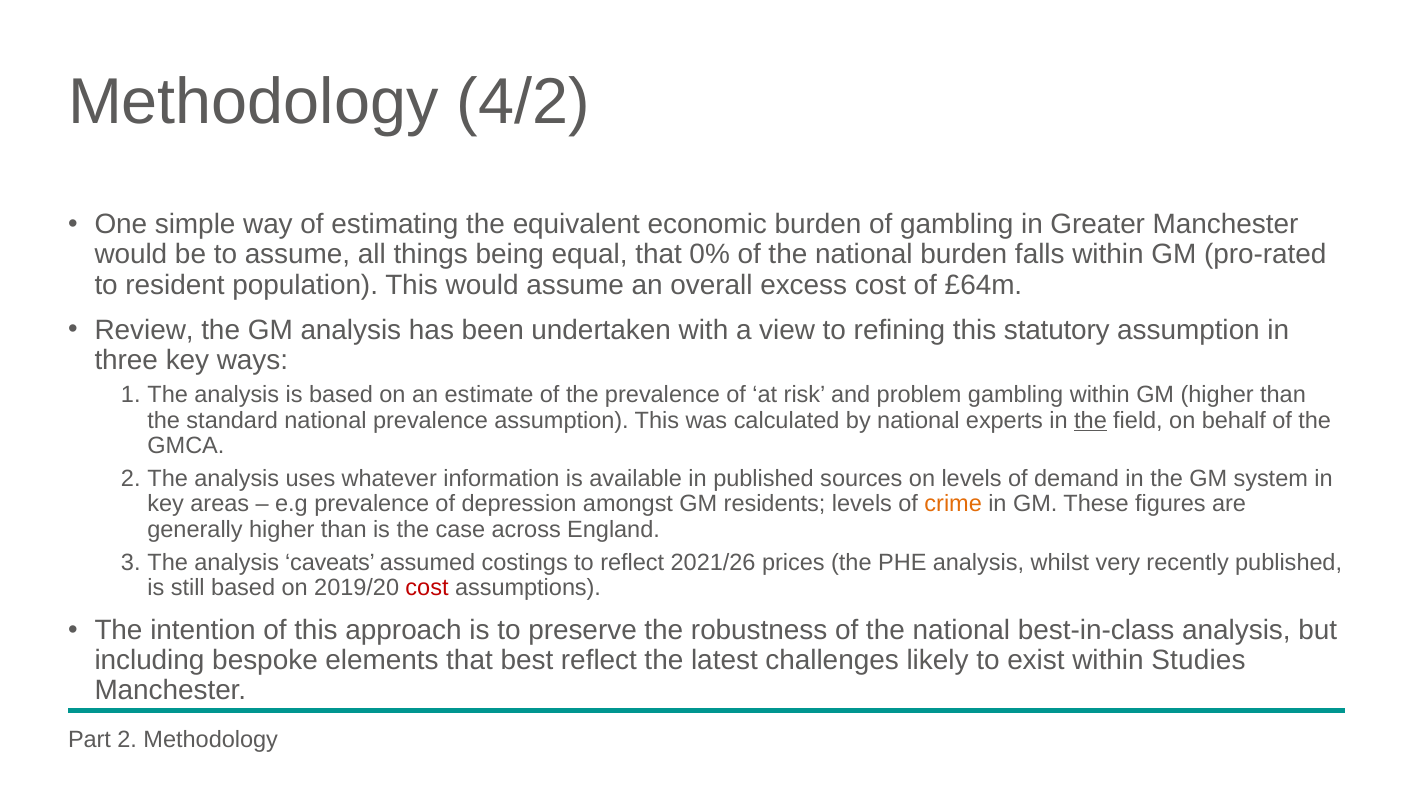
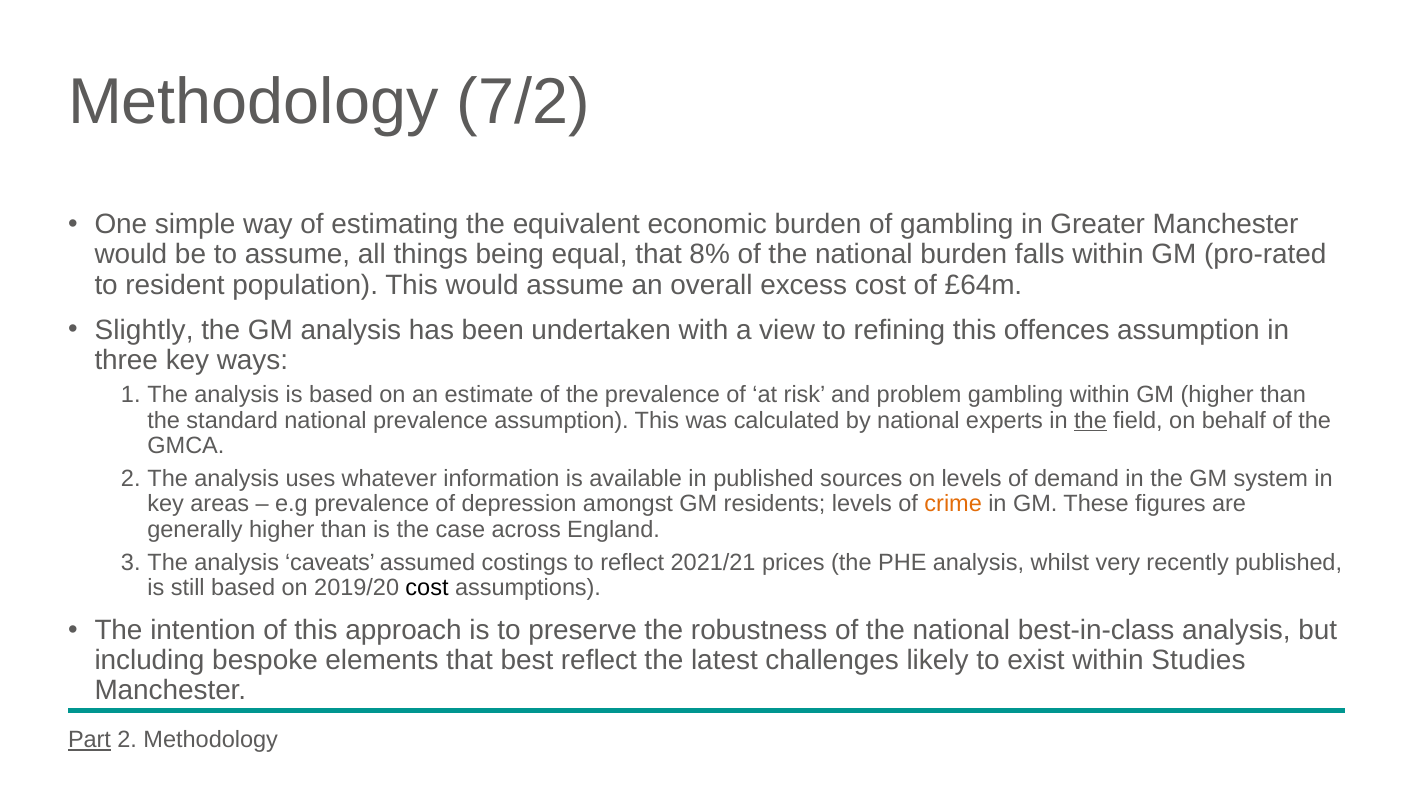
4/2: 4/2 -> 7/2
0%: 0% -> 8%
Review: Review -> Slightly
statutory: statutory -> offences
2021/26: 2021/26 -> 2021/21
cost at (427, 588) colour: red -> black
Part underline: none -> present
